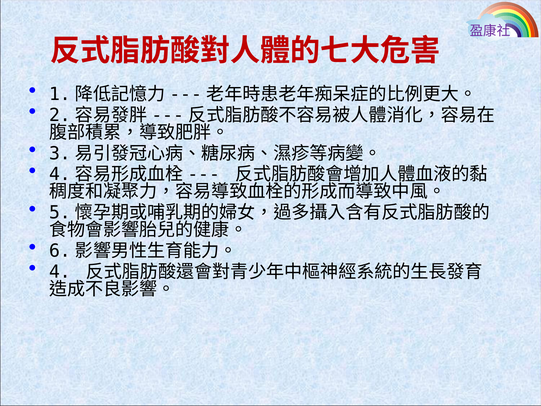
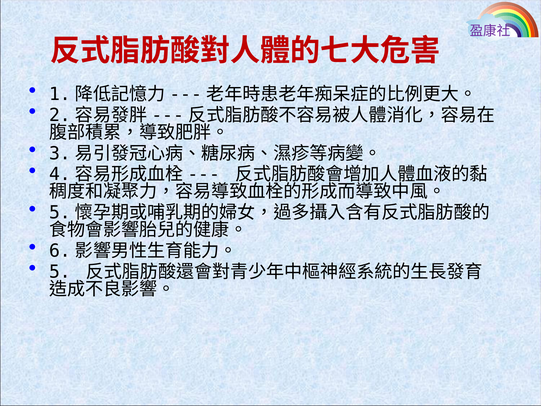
4: 4 -> 5
